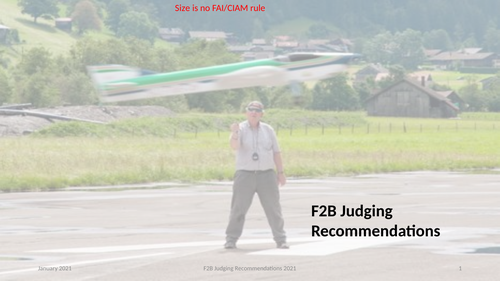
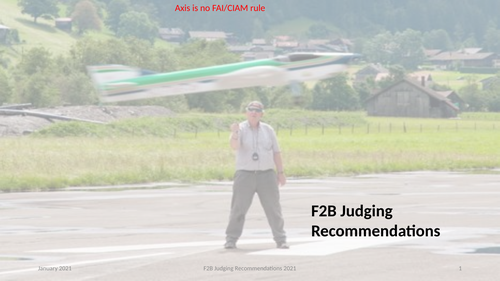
Size: Size -> Axis
